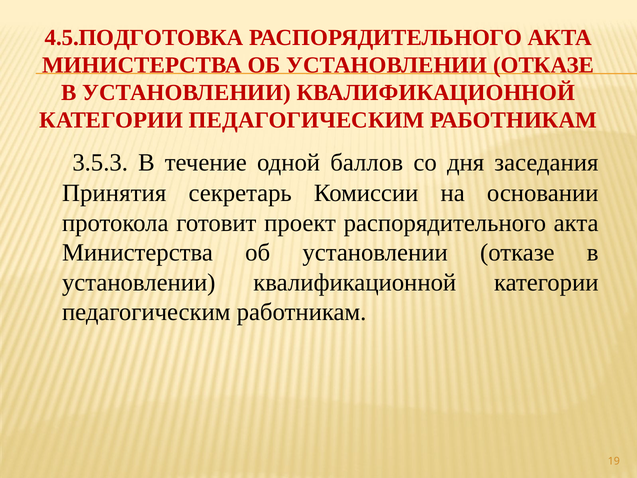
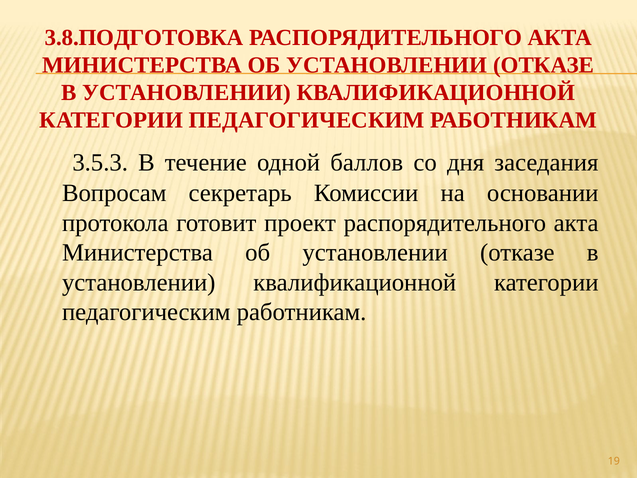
4.5.ПОДГОТОВКА: 4.5.ПОДГОТОВКА -> 3.8.ПОДГОТОВКА
Принятия: Принятия -> Вопросам
